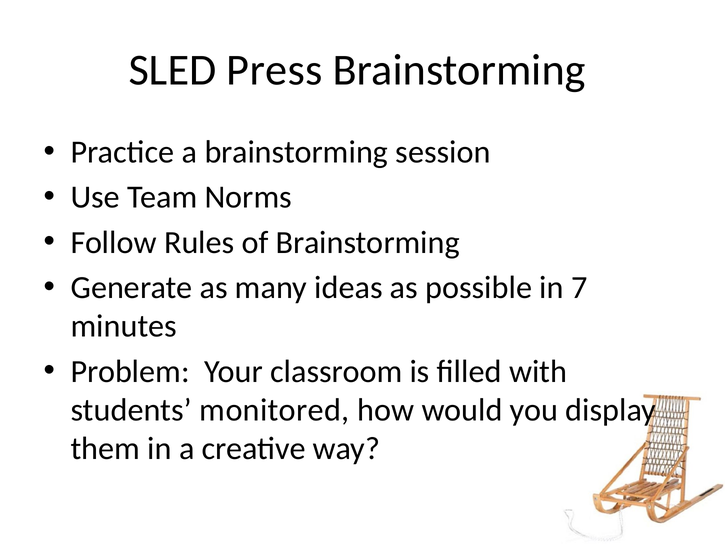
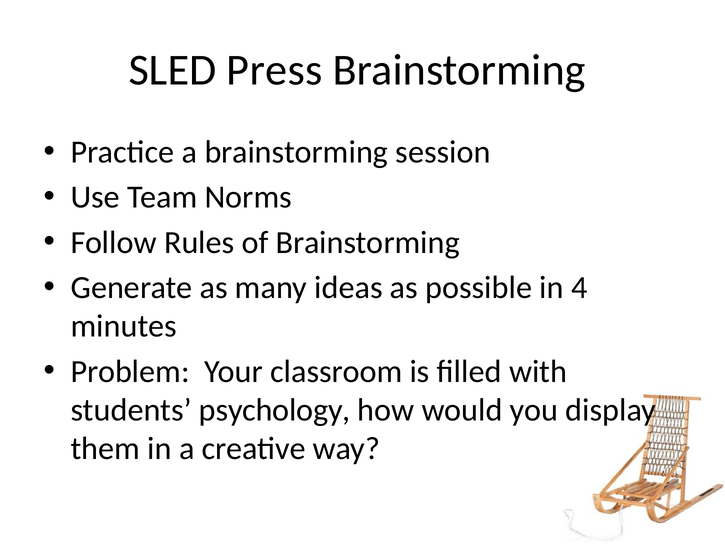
7: 7 -> 4
monitored: monitored -> psychology
